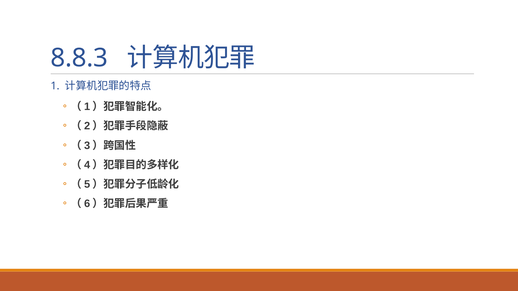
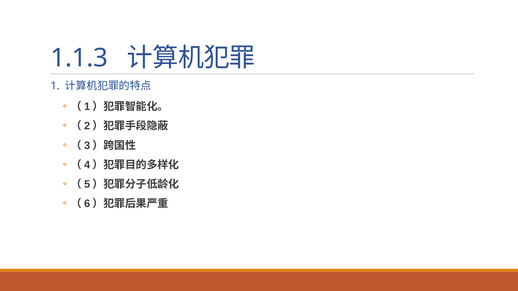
8.8.3: 8.8.3 -> 1.1.3
